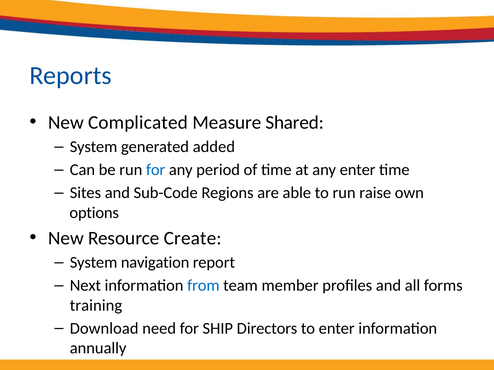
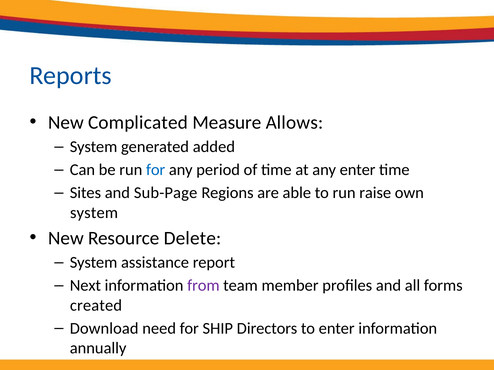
Shared: Shared -> Allows
Sub-Code: Sub-Code -> Sub-Page
options at (94, 213): options -> system
Create: Create -> Delete
navigation: navigation -> assistance
from colour: blue -> purple
training: training -> created
